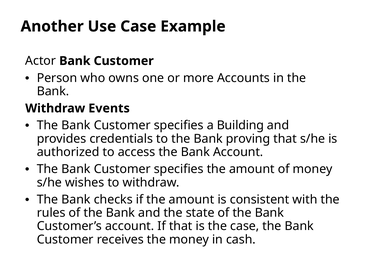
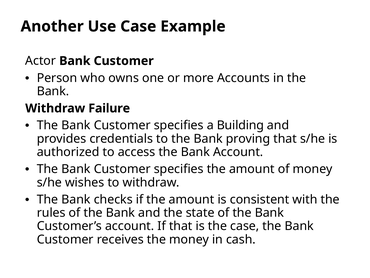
Events: Events -> Failure
